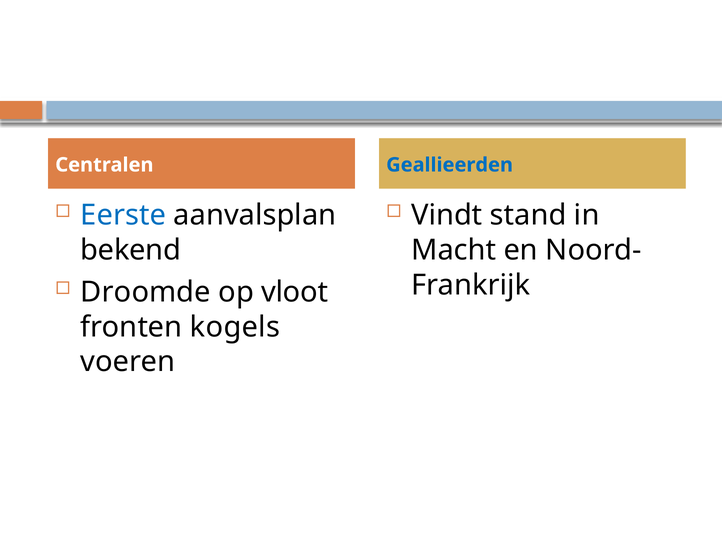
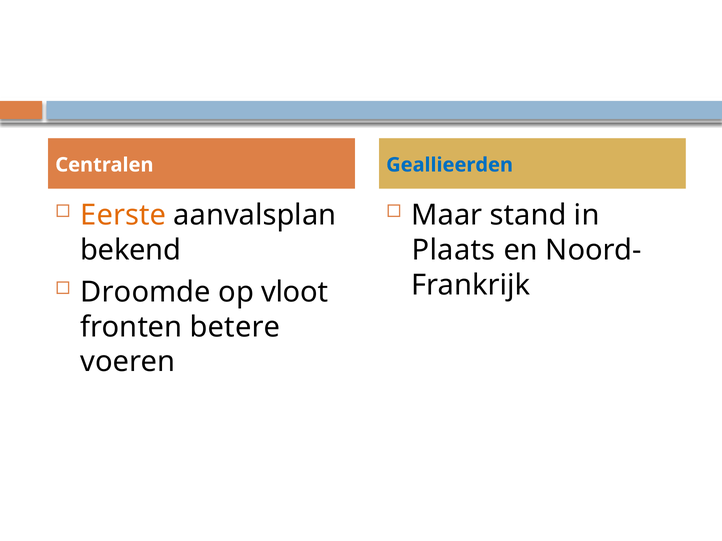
Eerste colour: blue -> orange
Vindt: Vindt -> Maar
Macht: Macht -> Plaats
kogels: kogels -> betere
